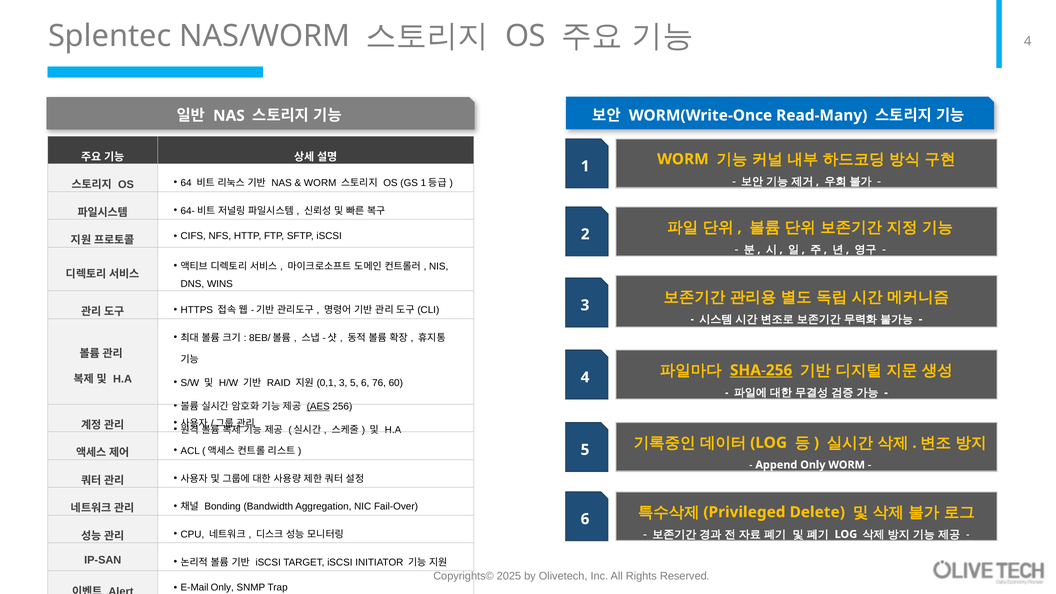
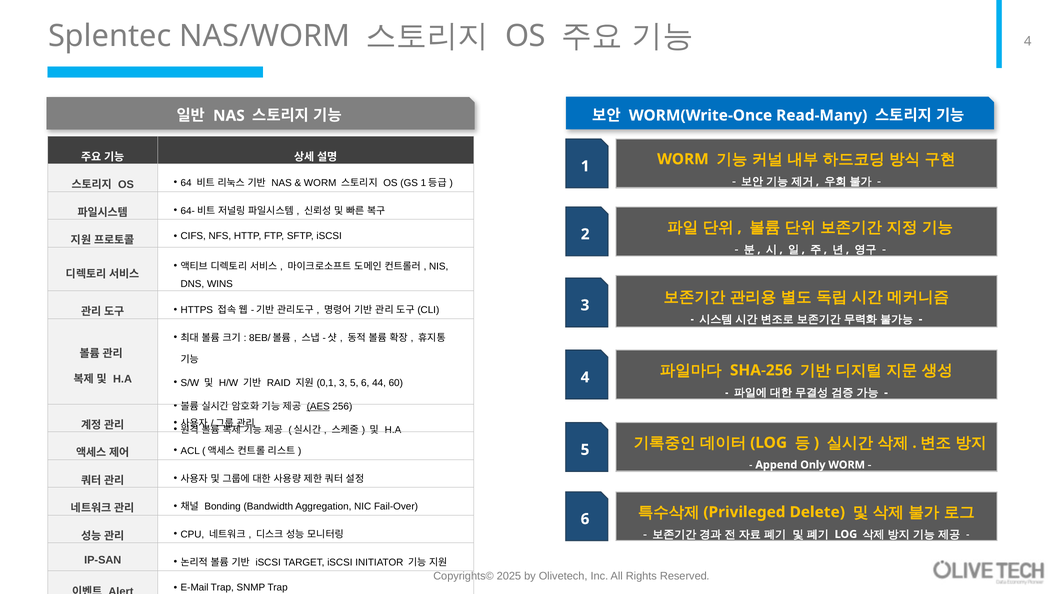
SHA-256 underline: present -> none
76: 76 -> 44
E-Mail Only: Only -> Trap
